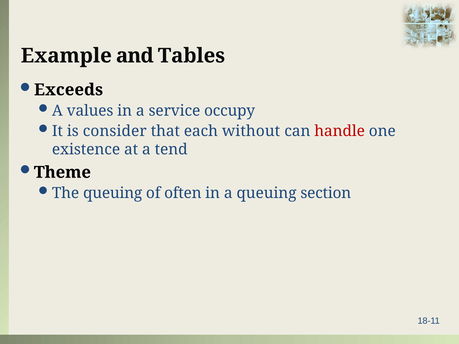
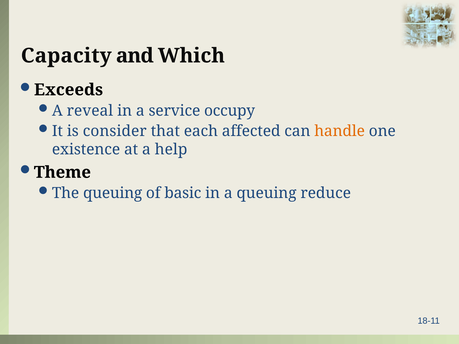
Example: Example -> Capacity
Tables: Tables -> Which
values: values -> reveal
without: without -> affected
handle colour: red -> orange
tend: tend -> help
often: often -> basic
section: section -> reduce
